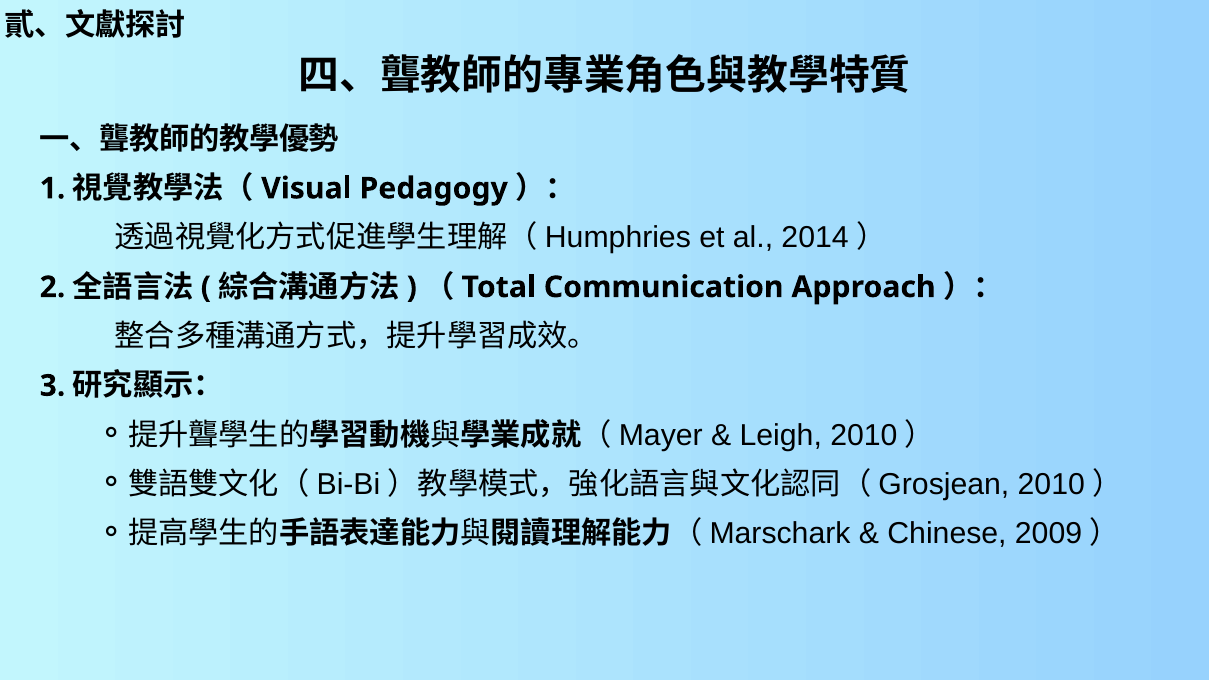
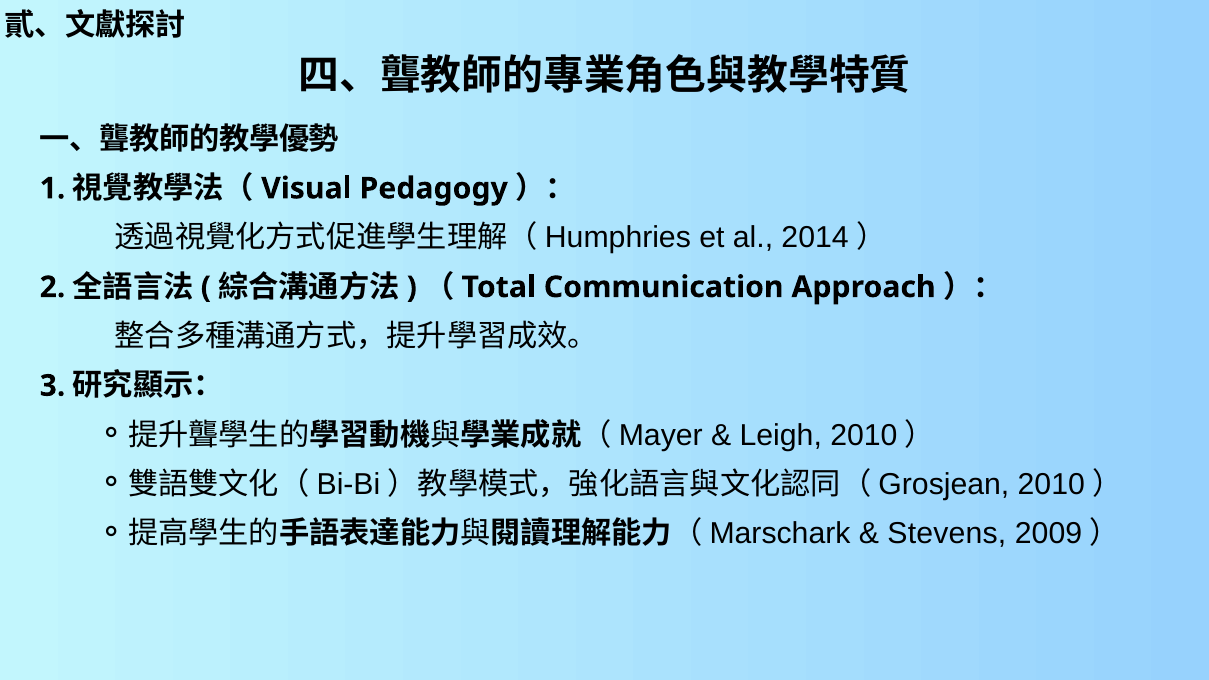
Chinese: Chinese -> Stevens
